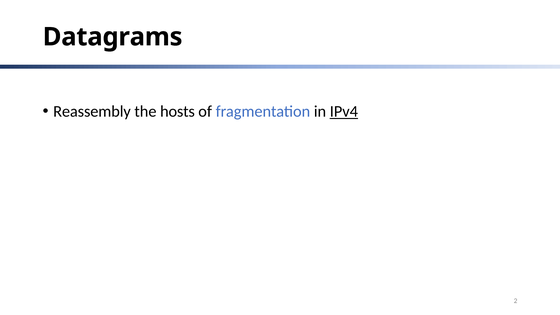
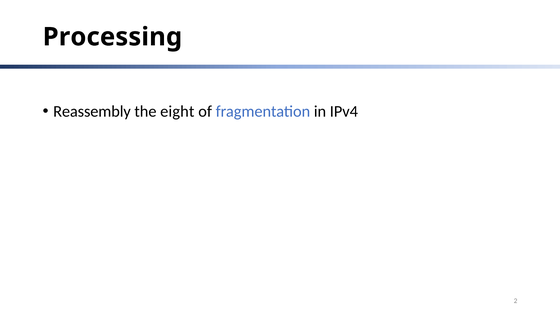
Datagrams: Datagrams -> Processing
hosts: hosts -> eight
IPv4 underline: present -> none
